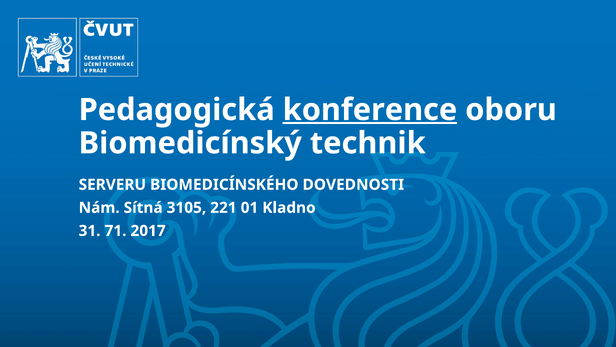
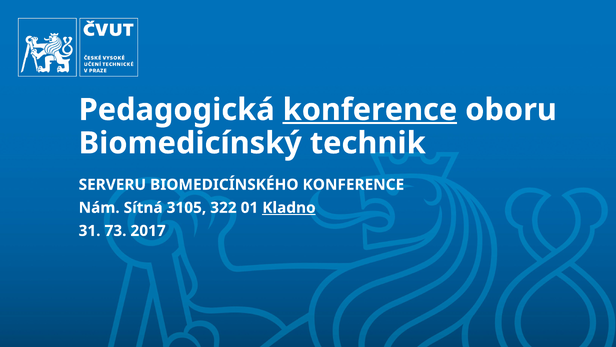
BIOMEDICÍNSKÉHO DOVEDNOSTI: DOVEDNOSTI -> KONFERENCE
221: 221 -> 322
Kladno underline: none -> present
71: 71 -> 73
